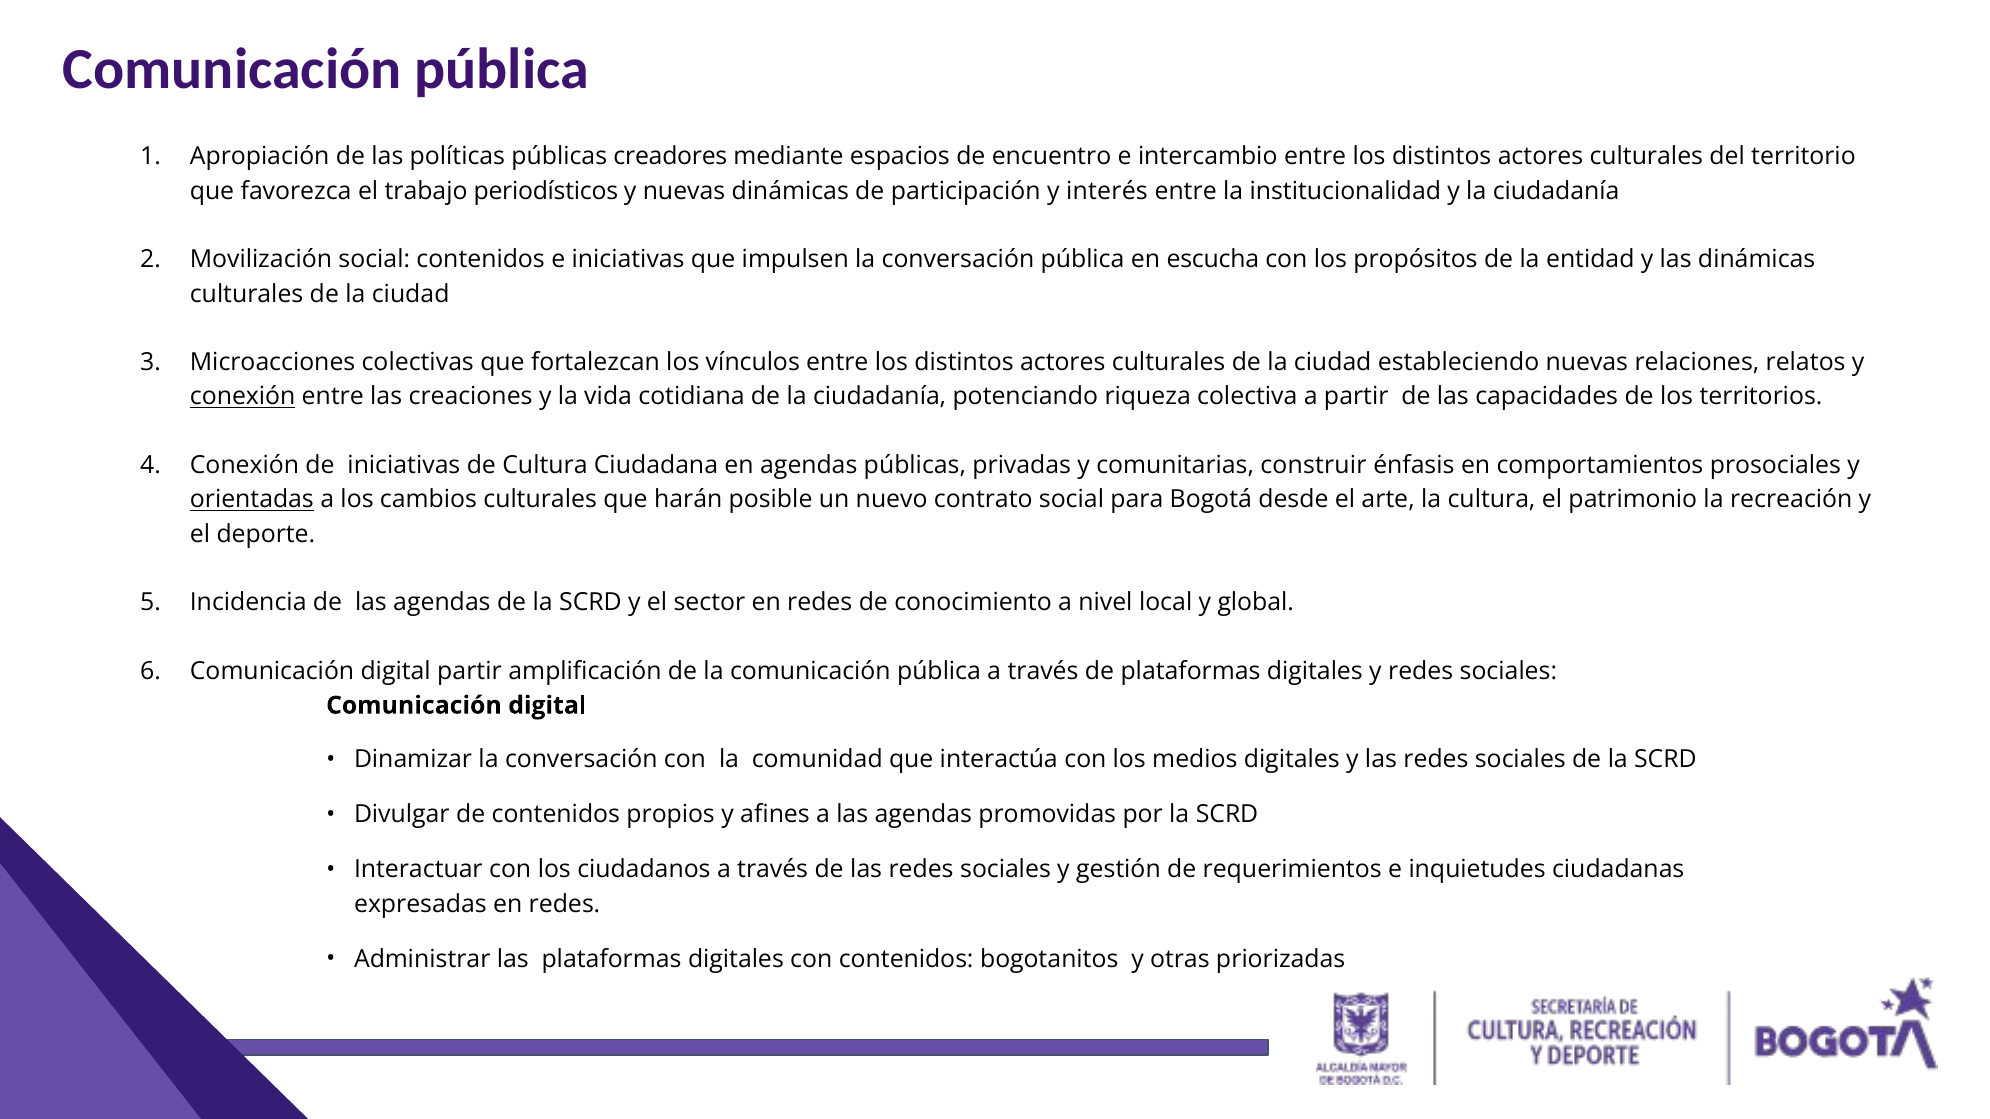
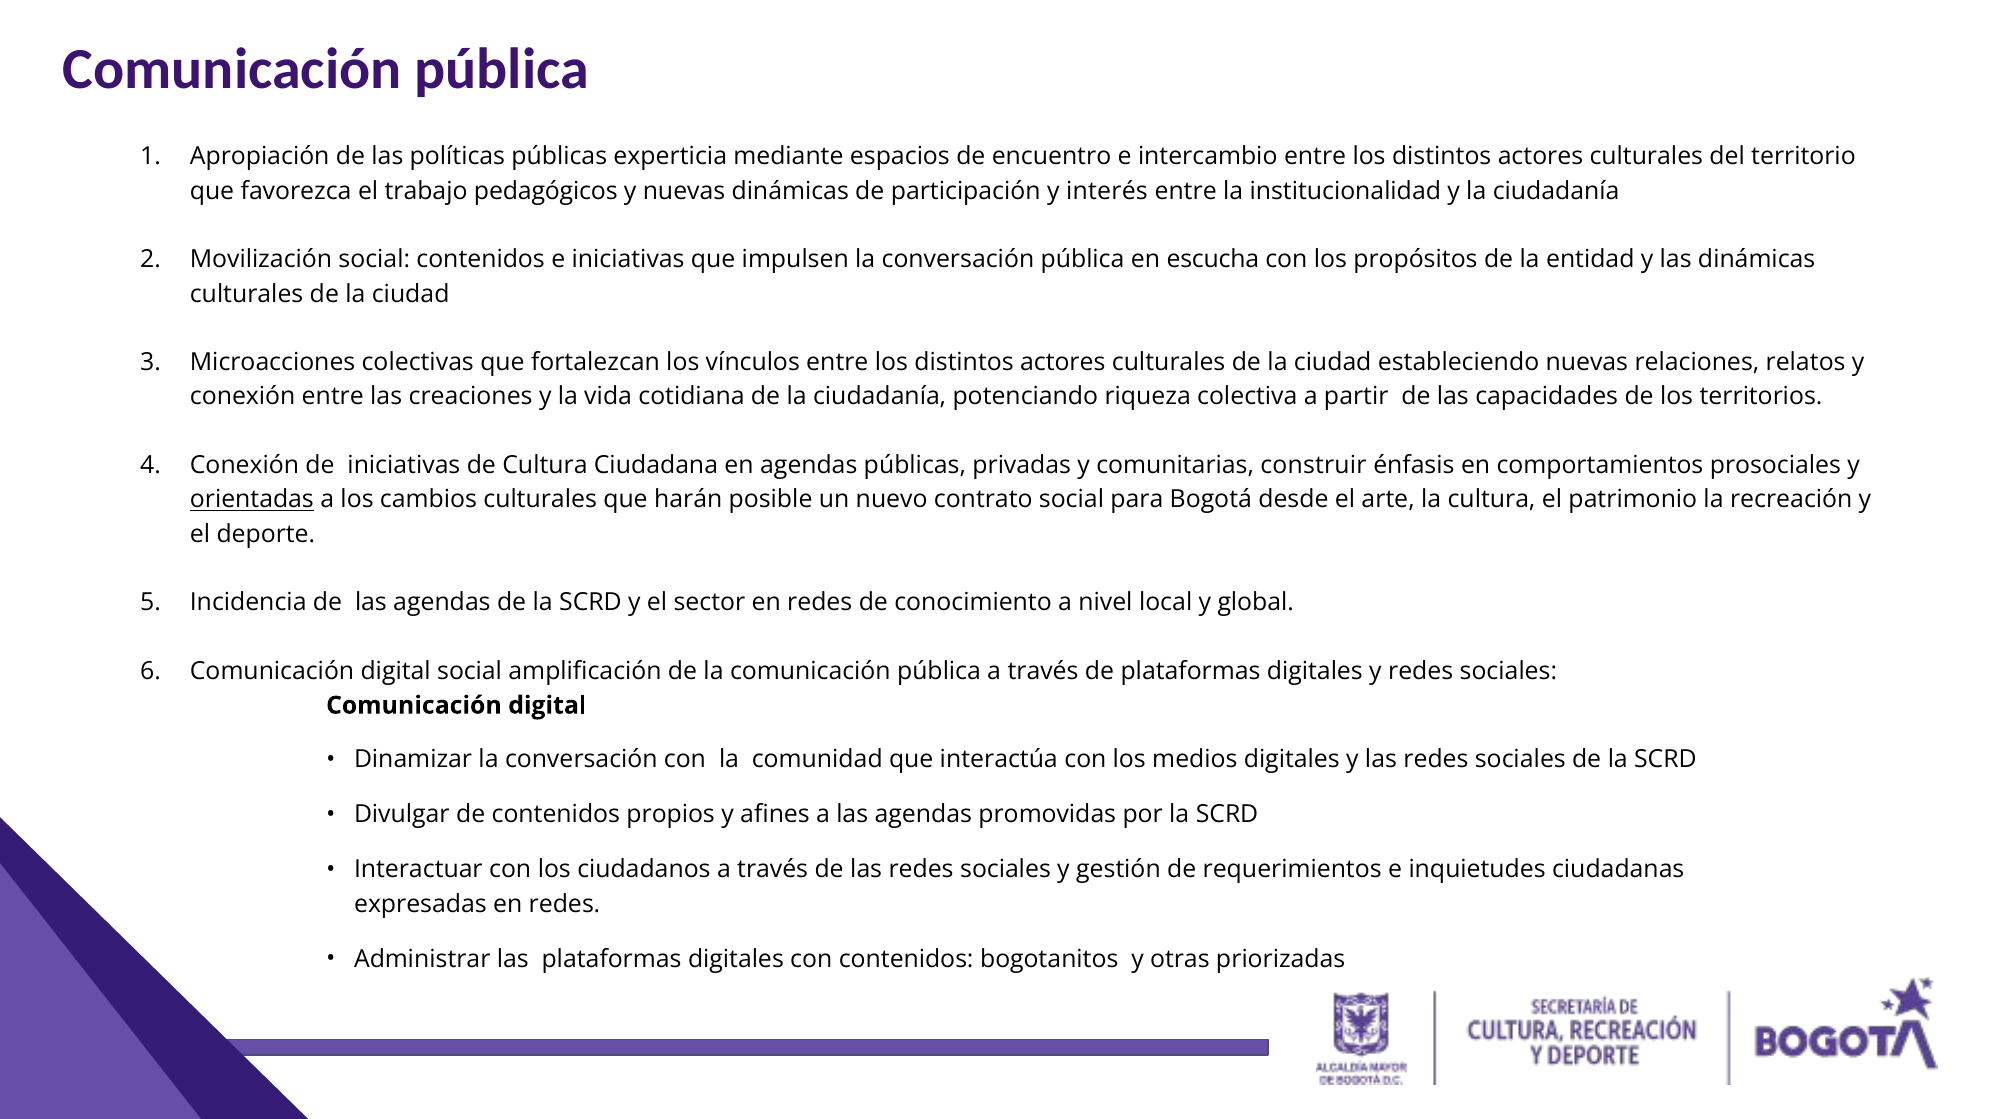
creadores: creadores -> experticia
periodísticos: periodísticos -> pedagógicos
conexión at (243, 397) underline: present -> none
digital partir: partir -> social
